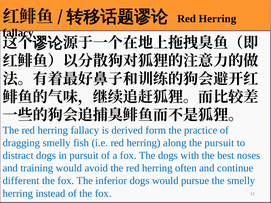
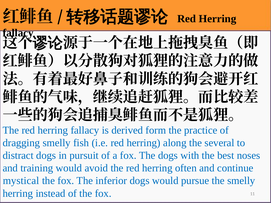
the pursuit: pursuit -> several
different: different -> mystical
